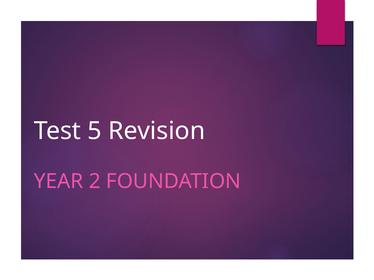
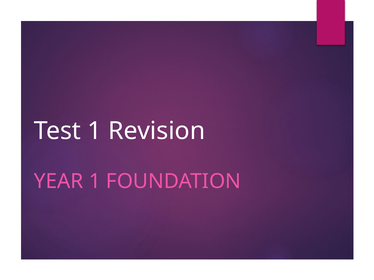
Test 5: 5 -> 1
YEAR 2: 2 -> 1
